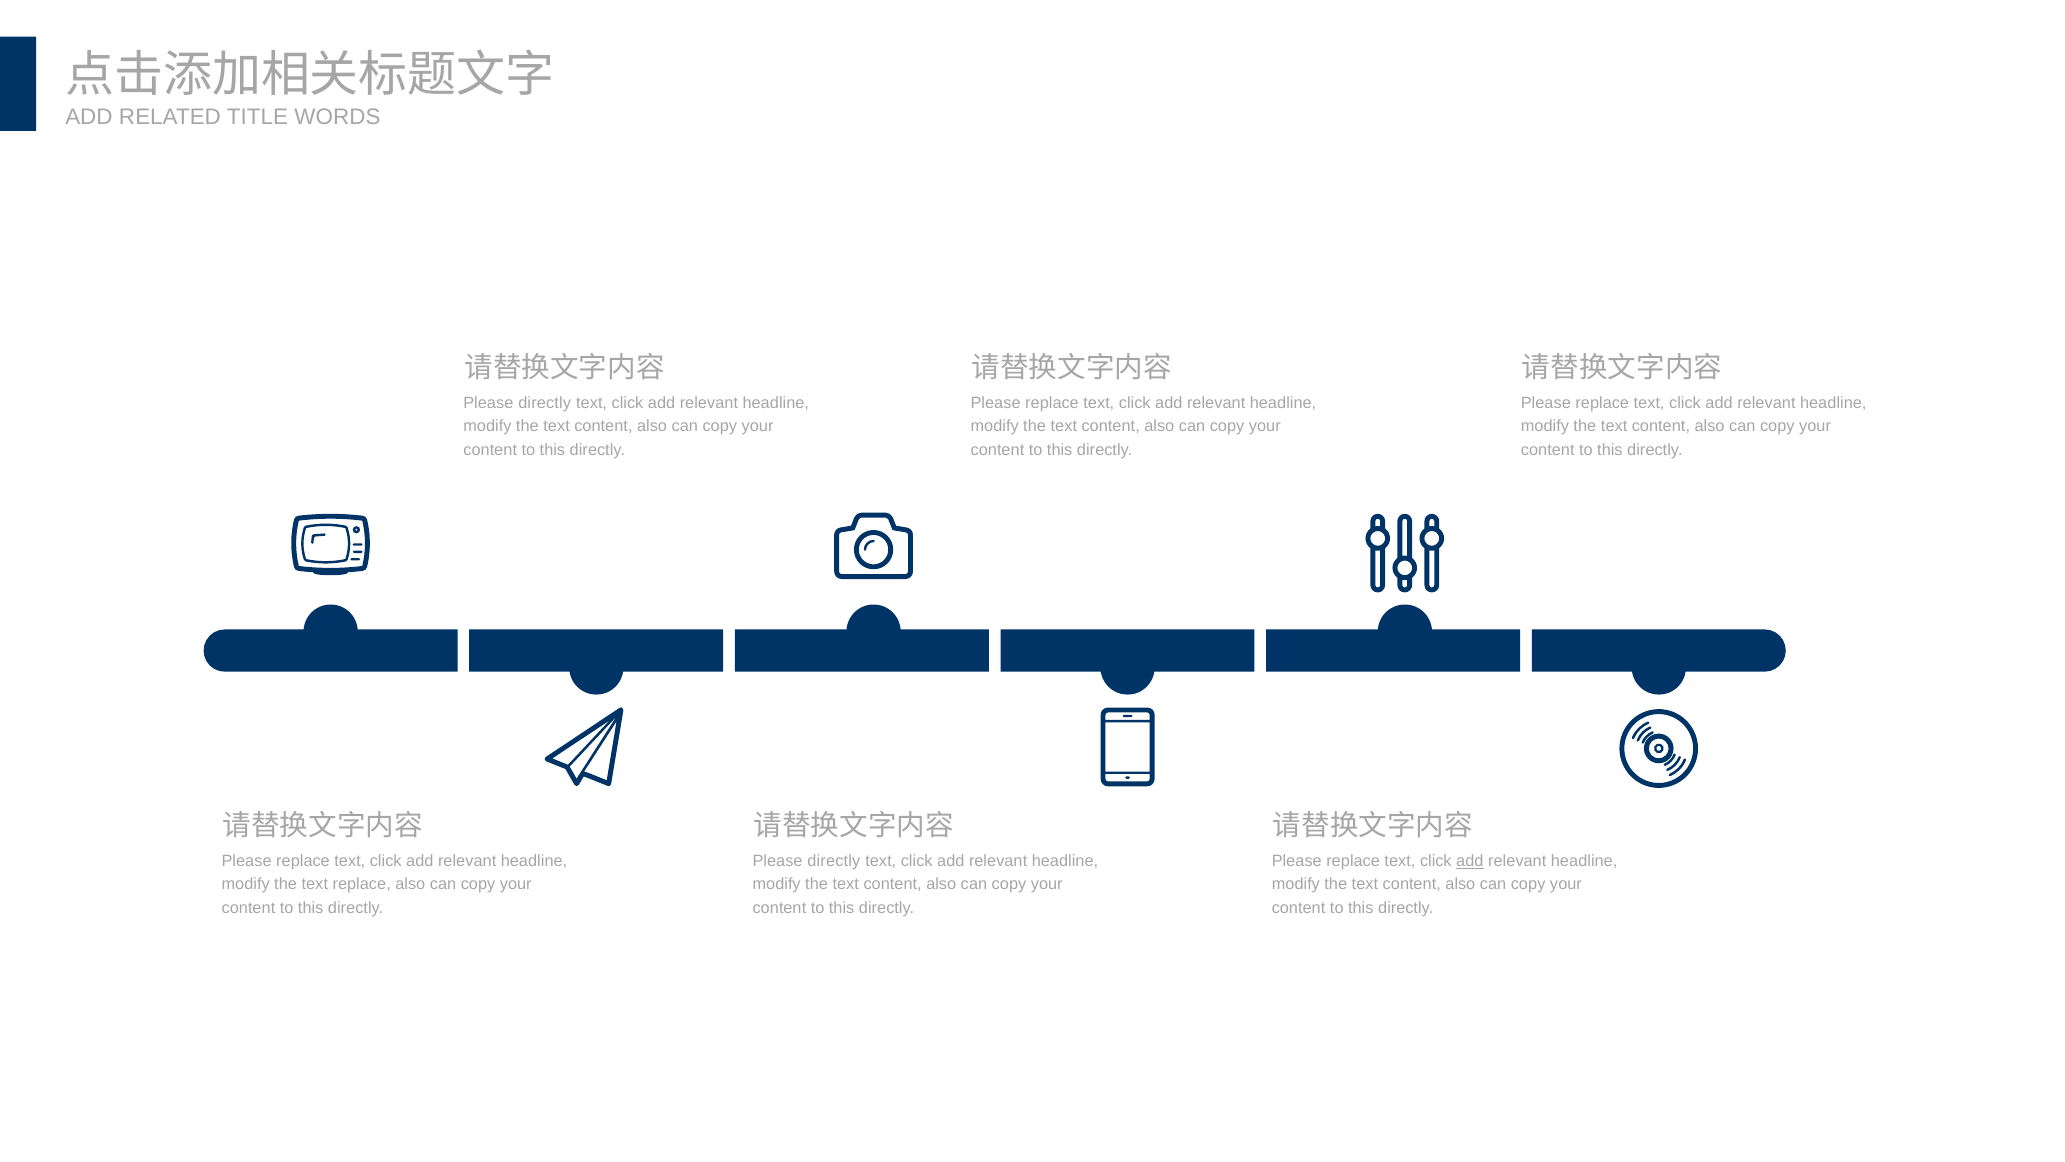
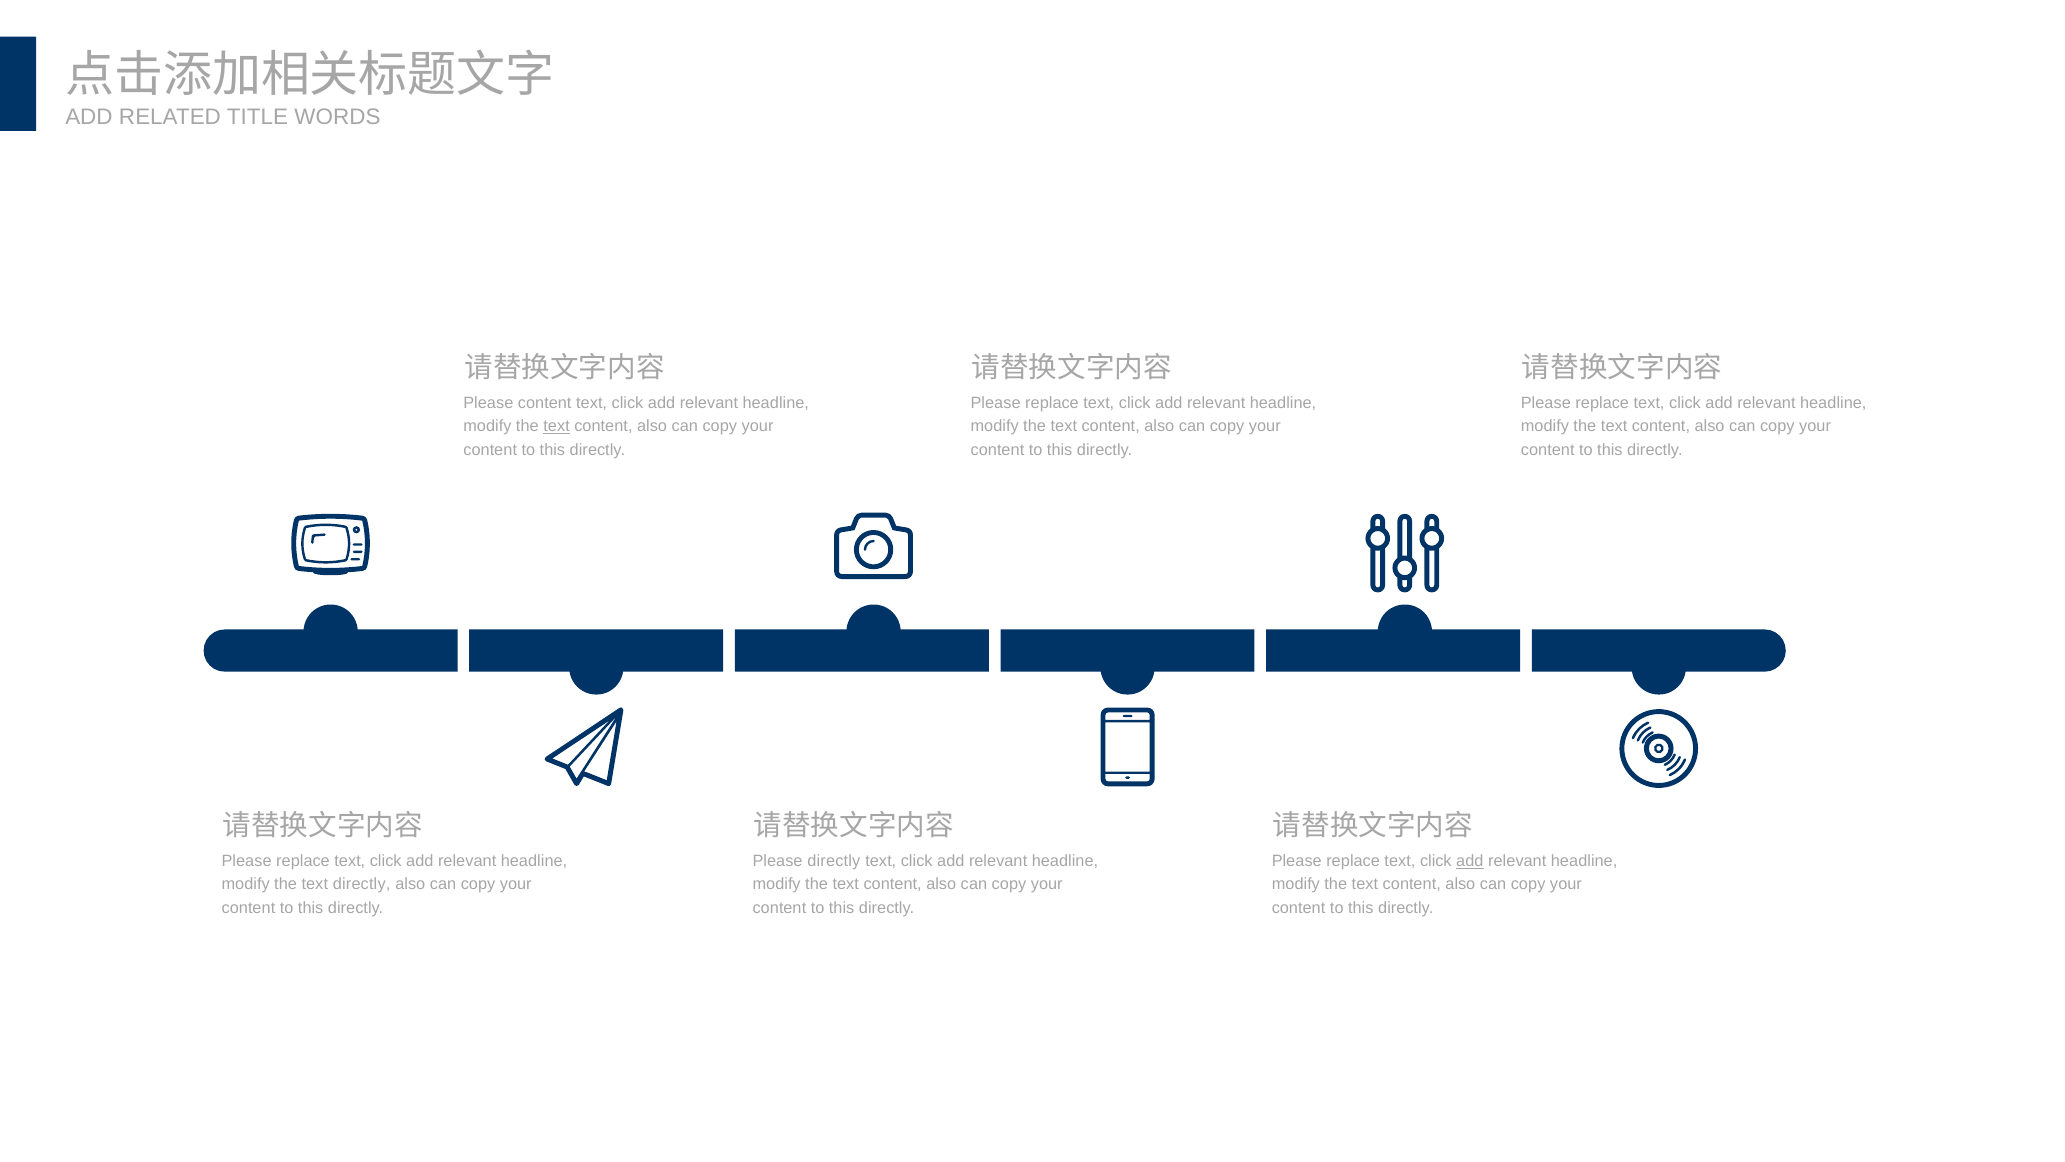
directly at (545, 403): directly -> content
text at (557, 426) underline: none -> present
text replace: replace -> directly
